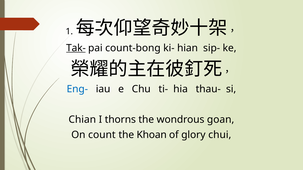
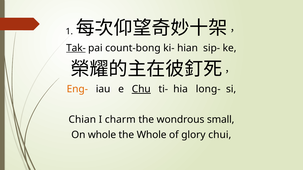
Eng- colour: blue -> orange
Chu underline: none -> present
thau-: thau- -> long-
thorns: thorns -> charm
goan: goan -> small
On count: count -> whole
the Khoan: Khoan -> Whole
